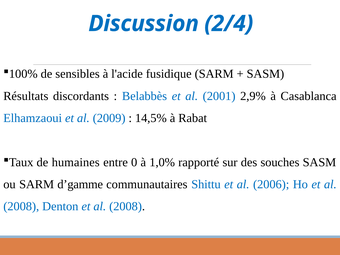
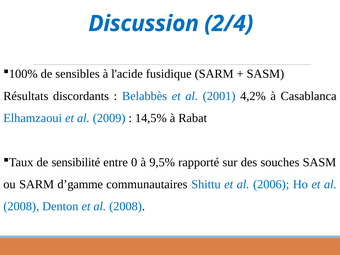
2,9%: 2,9% -> 4,2%
humaines: humaines -> sensibilité
1,0%: 1,0% -> 9,5%
